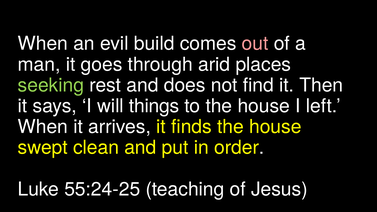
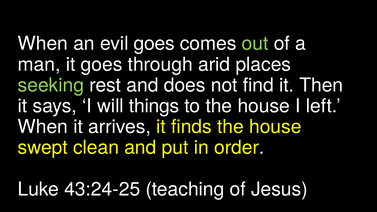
evil build: build -> goes
out colour: pink -> light green
55:24-25: 55:24-25 -> 43:24-25
